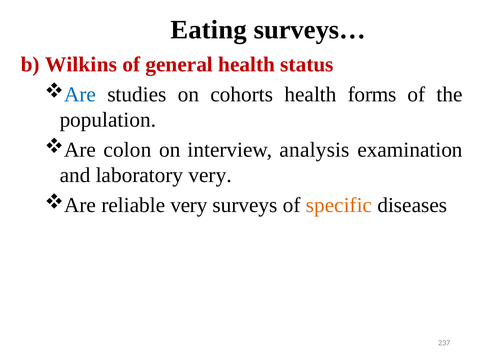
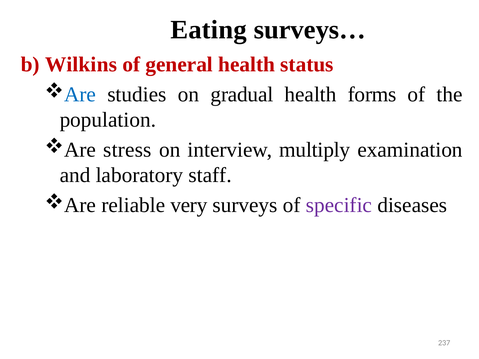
cohorts: cohorts -> gradual
colon: colon -> stress
analysis: analysis -> multiply
laboratory very: very -> staff
specific colour: orange -> purple
